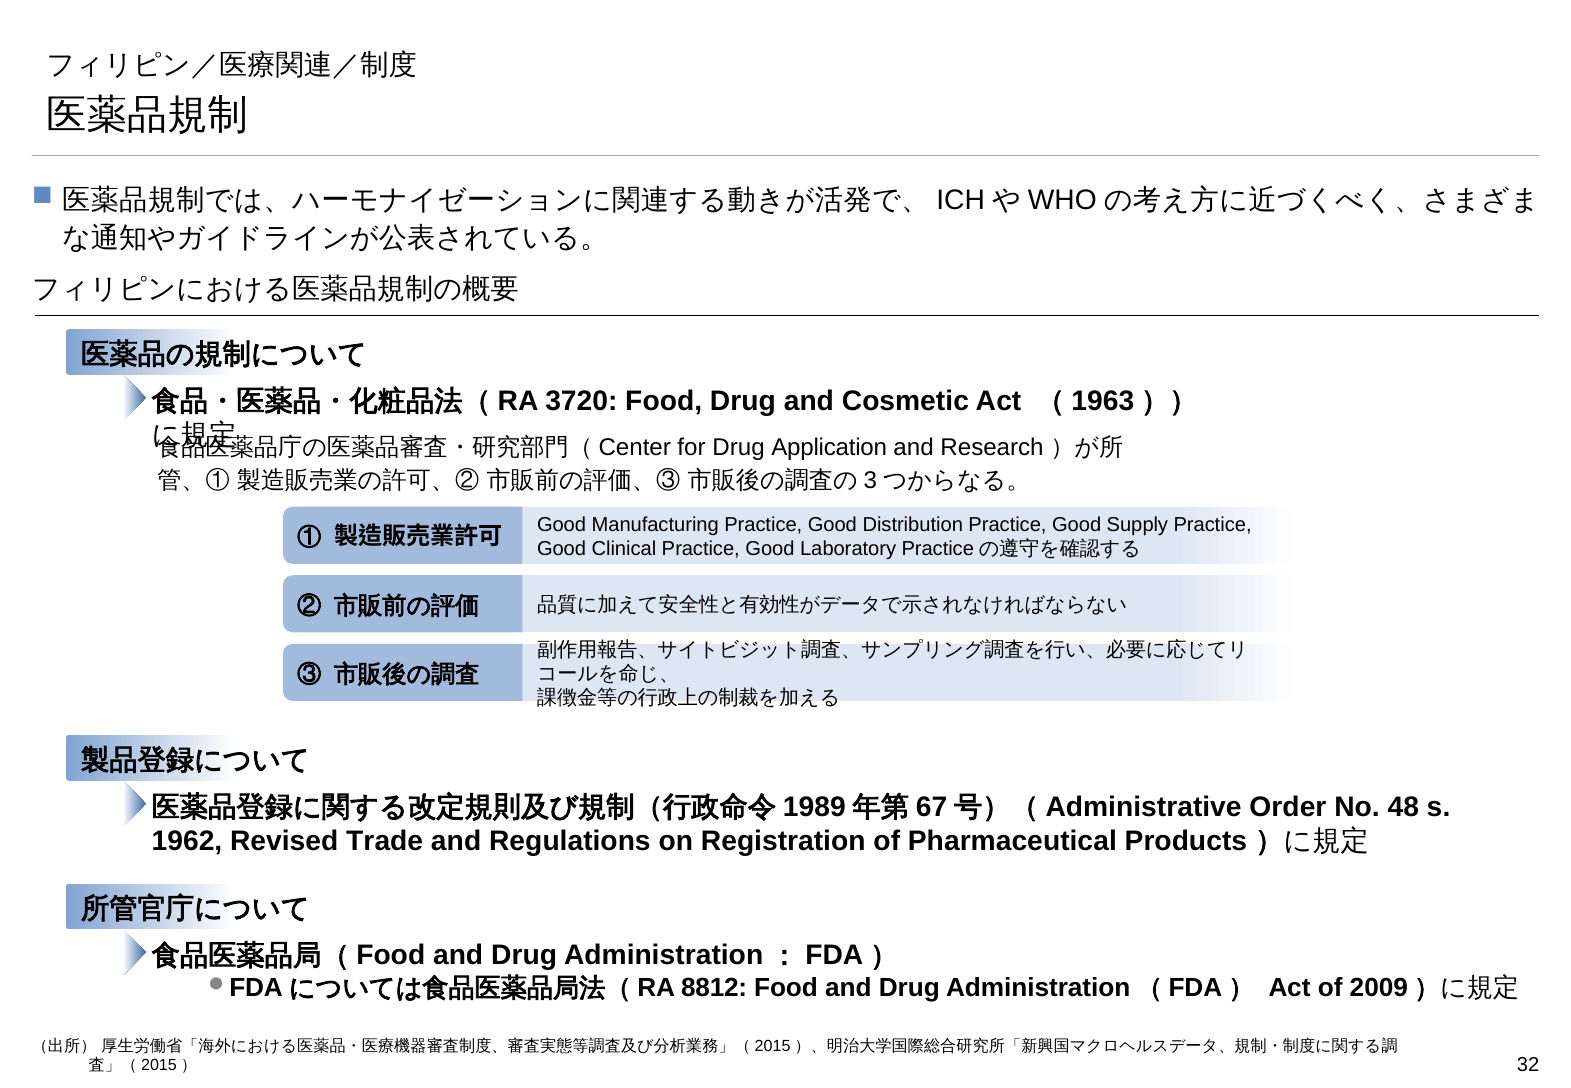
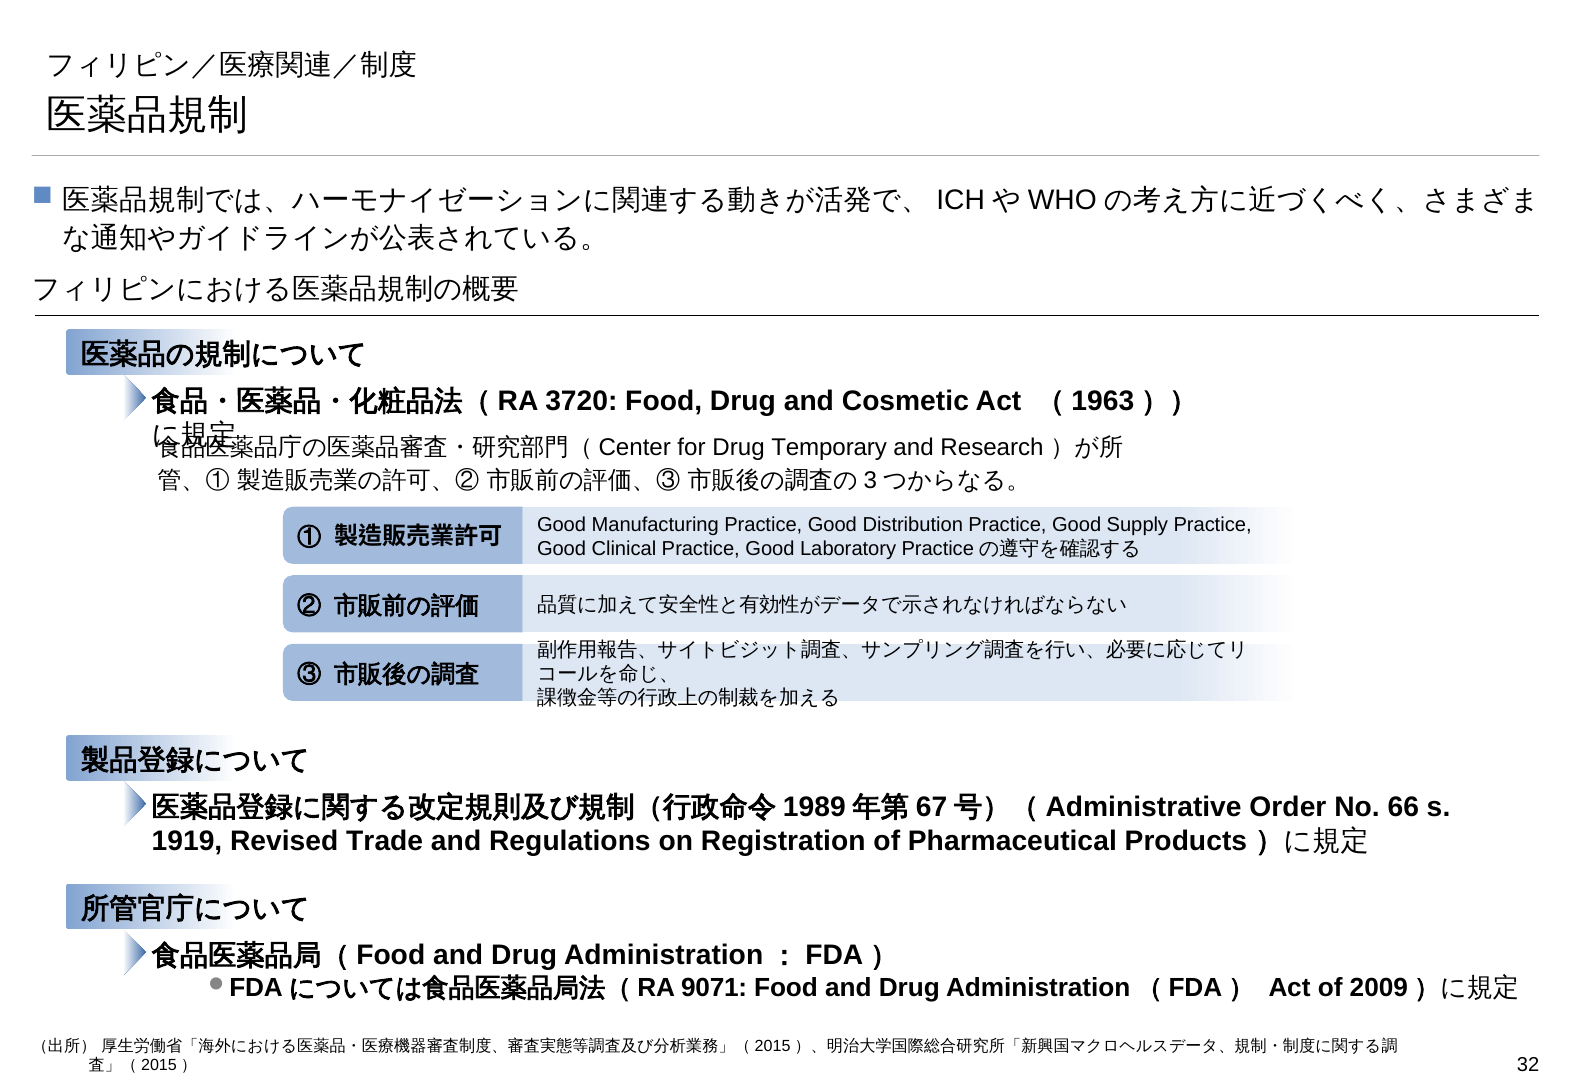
Application: Application -> Temporary
48: 48 -> 66
1962: 1962 -> 1919
8812: 8812 -> 9071
